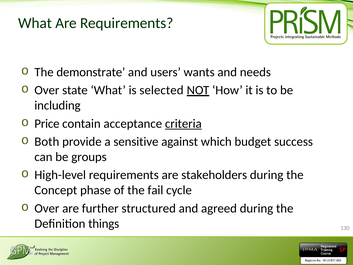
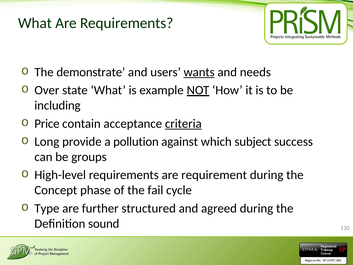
wants underline: none -> present
selected: selected -> example
Both: Both -> Long
sensitive: sensitive -> pollution
budget: budget -> subject
stakeholders: stakeholders -> requirement
Over at (47, 208): Over -> Type
things: things -> sound
